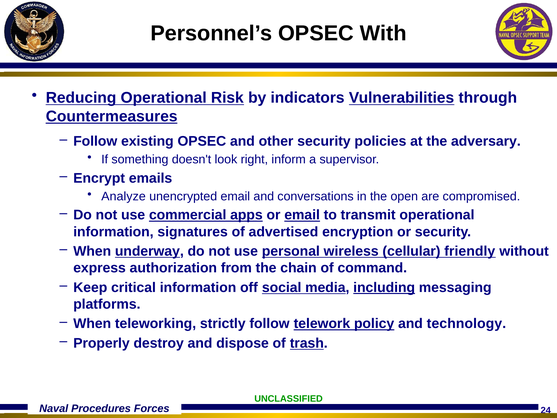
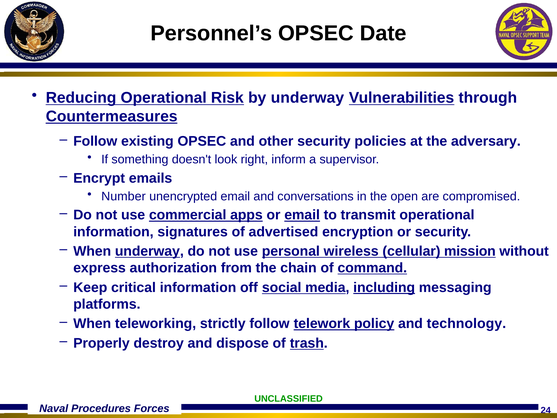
With: With -> Date
by indicators: indicators -> underway
Analyze: Analyze -> Number
friendly: friendly -> mission
command underline: none -> present
